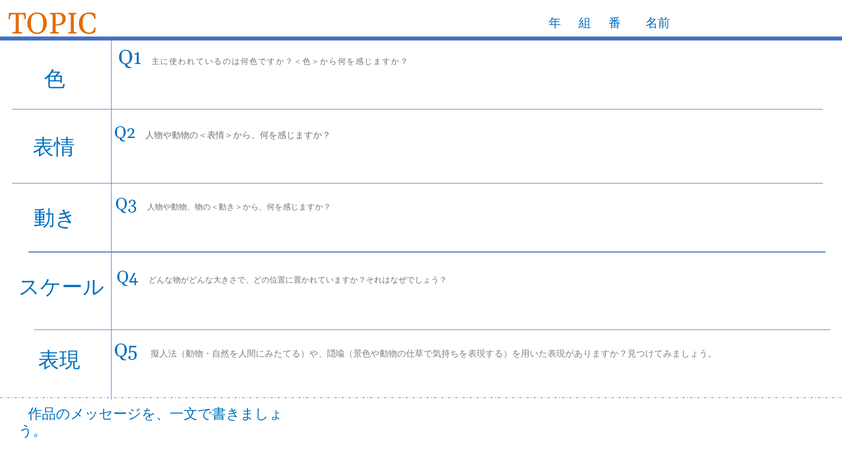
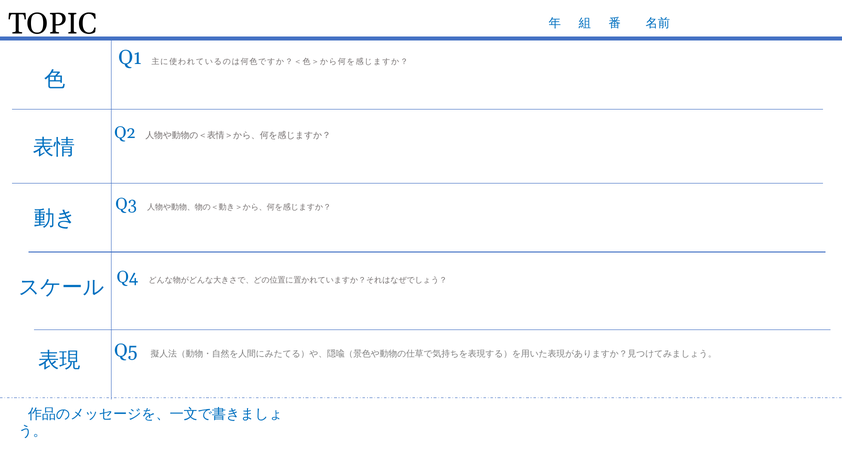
TOPIC colour: orange -> black
